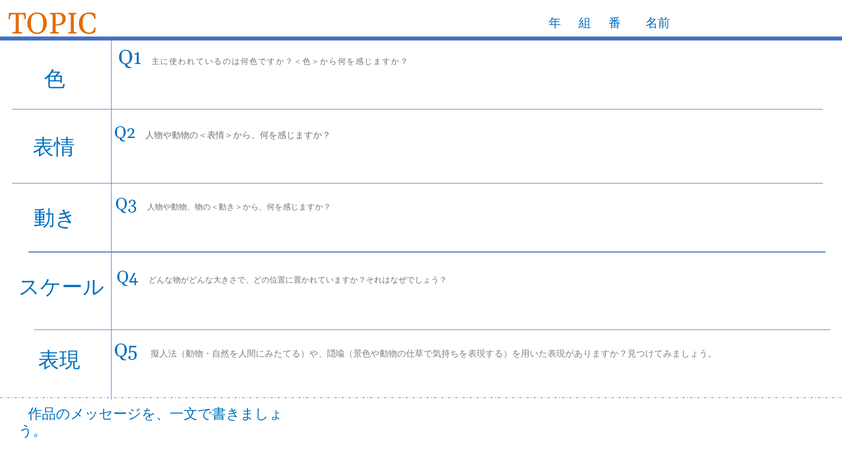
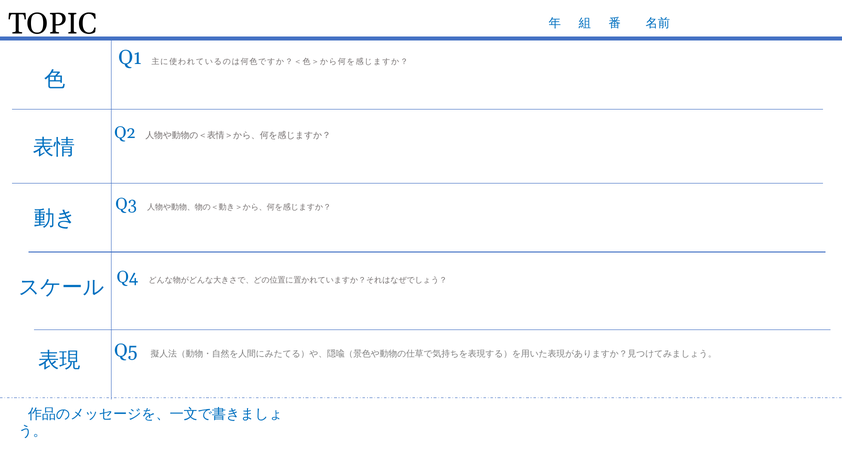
TOPIC colour: orange -> black
